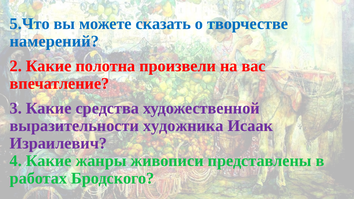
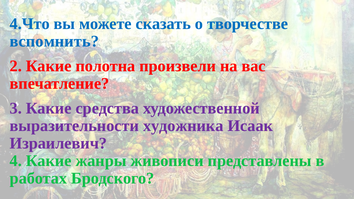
5.Что: 5.Что -> 4.Что
намерений: намерений -> вспомнить
